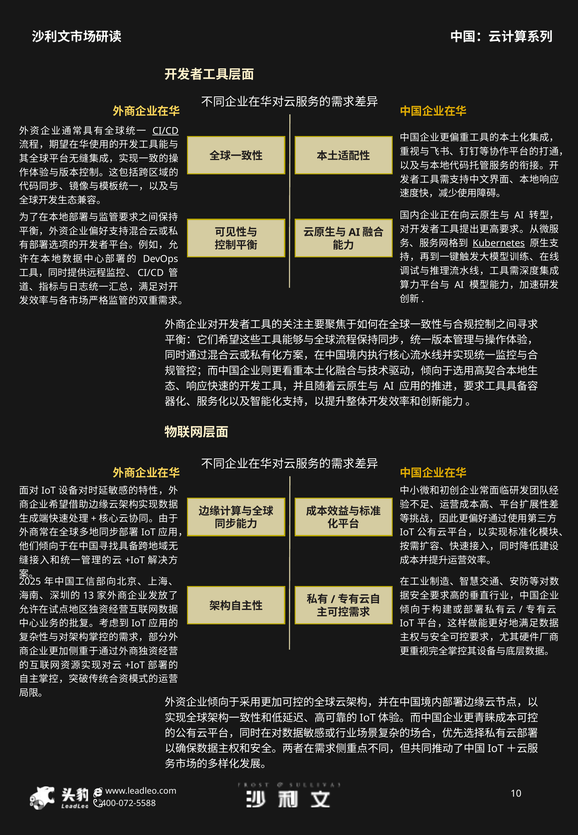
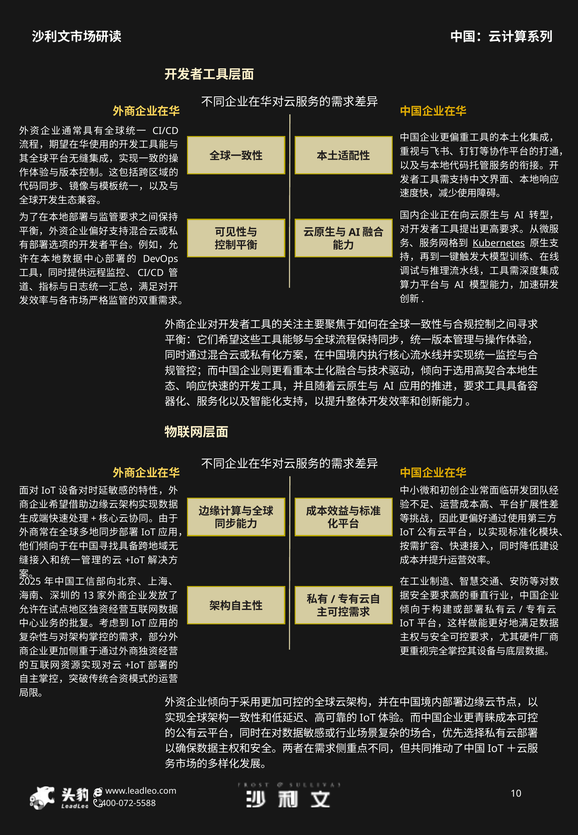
CI/CD underline: present -> none
